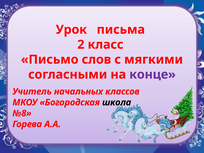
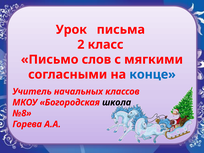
конце colour: purple -> blue
